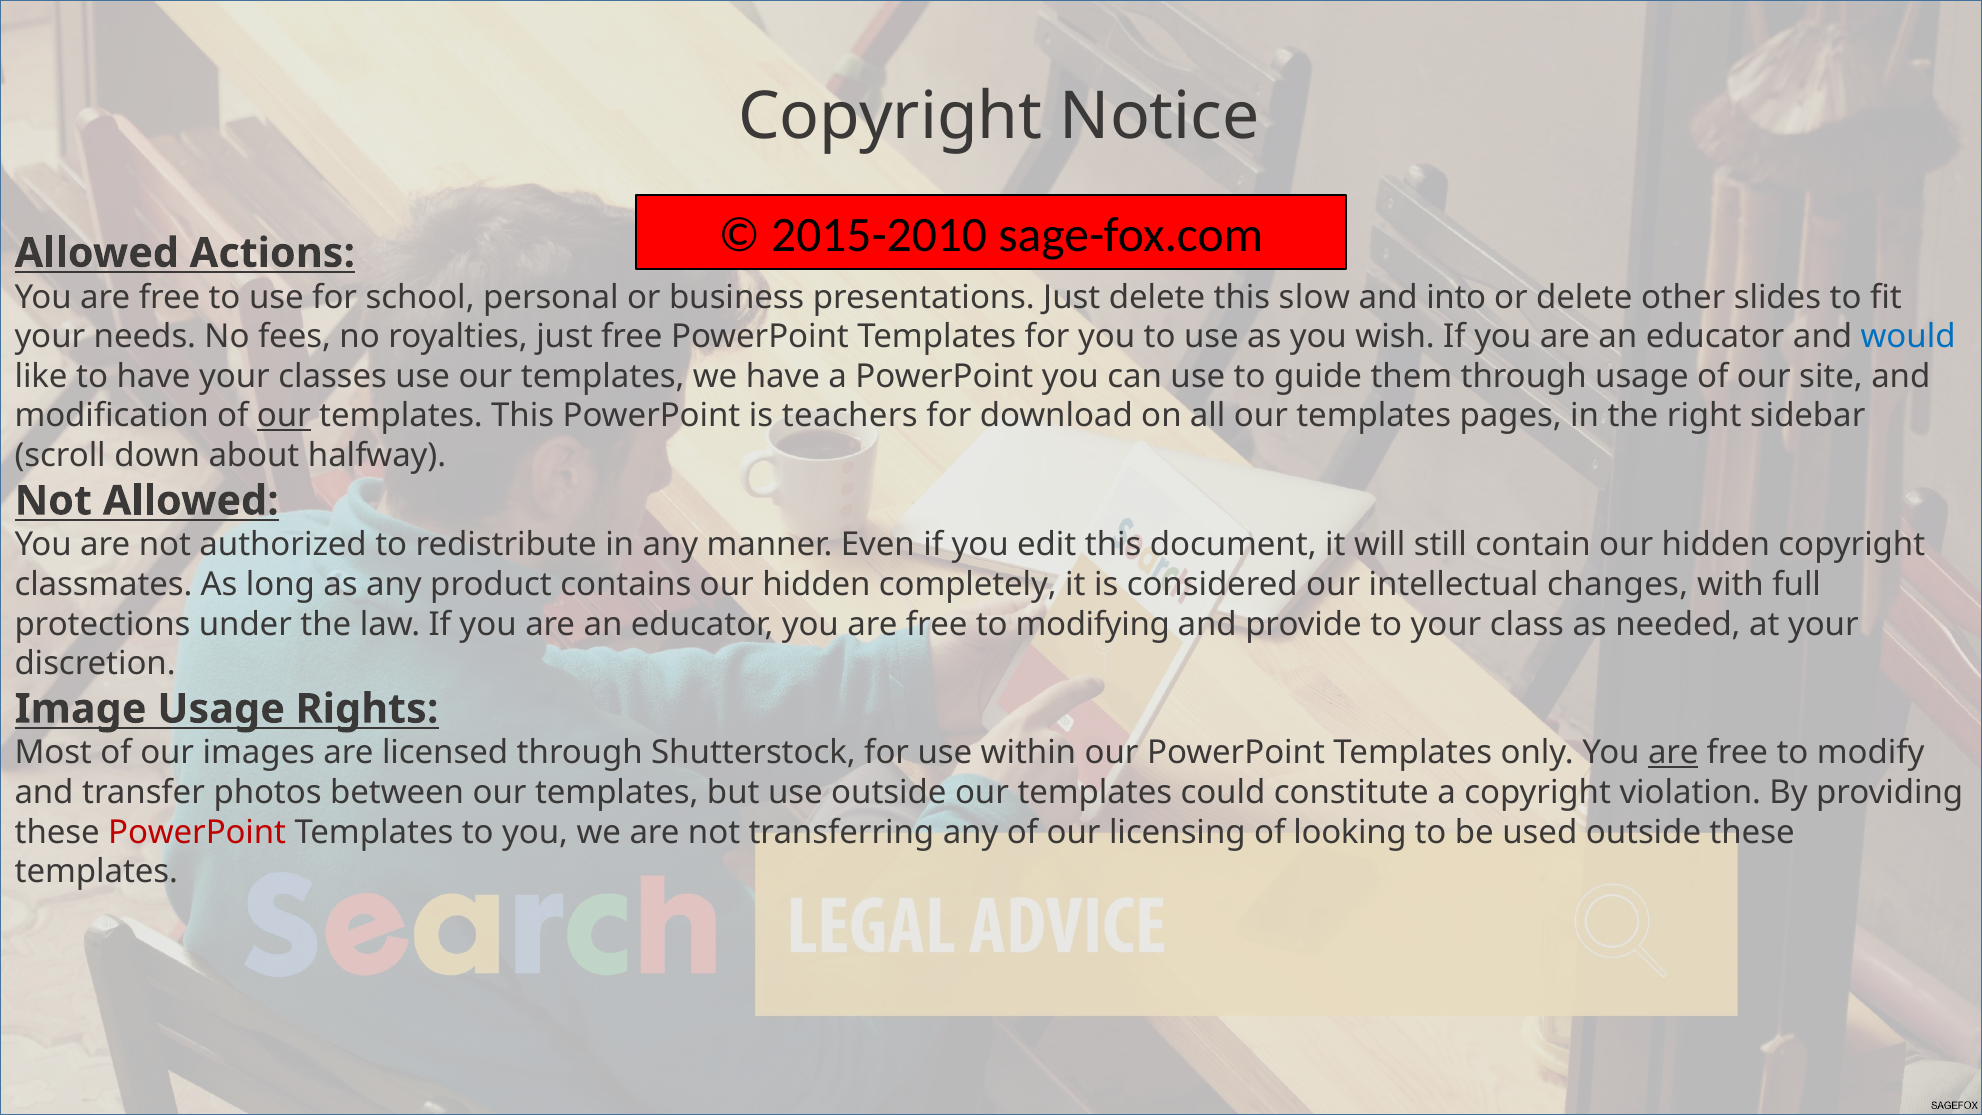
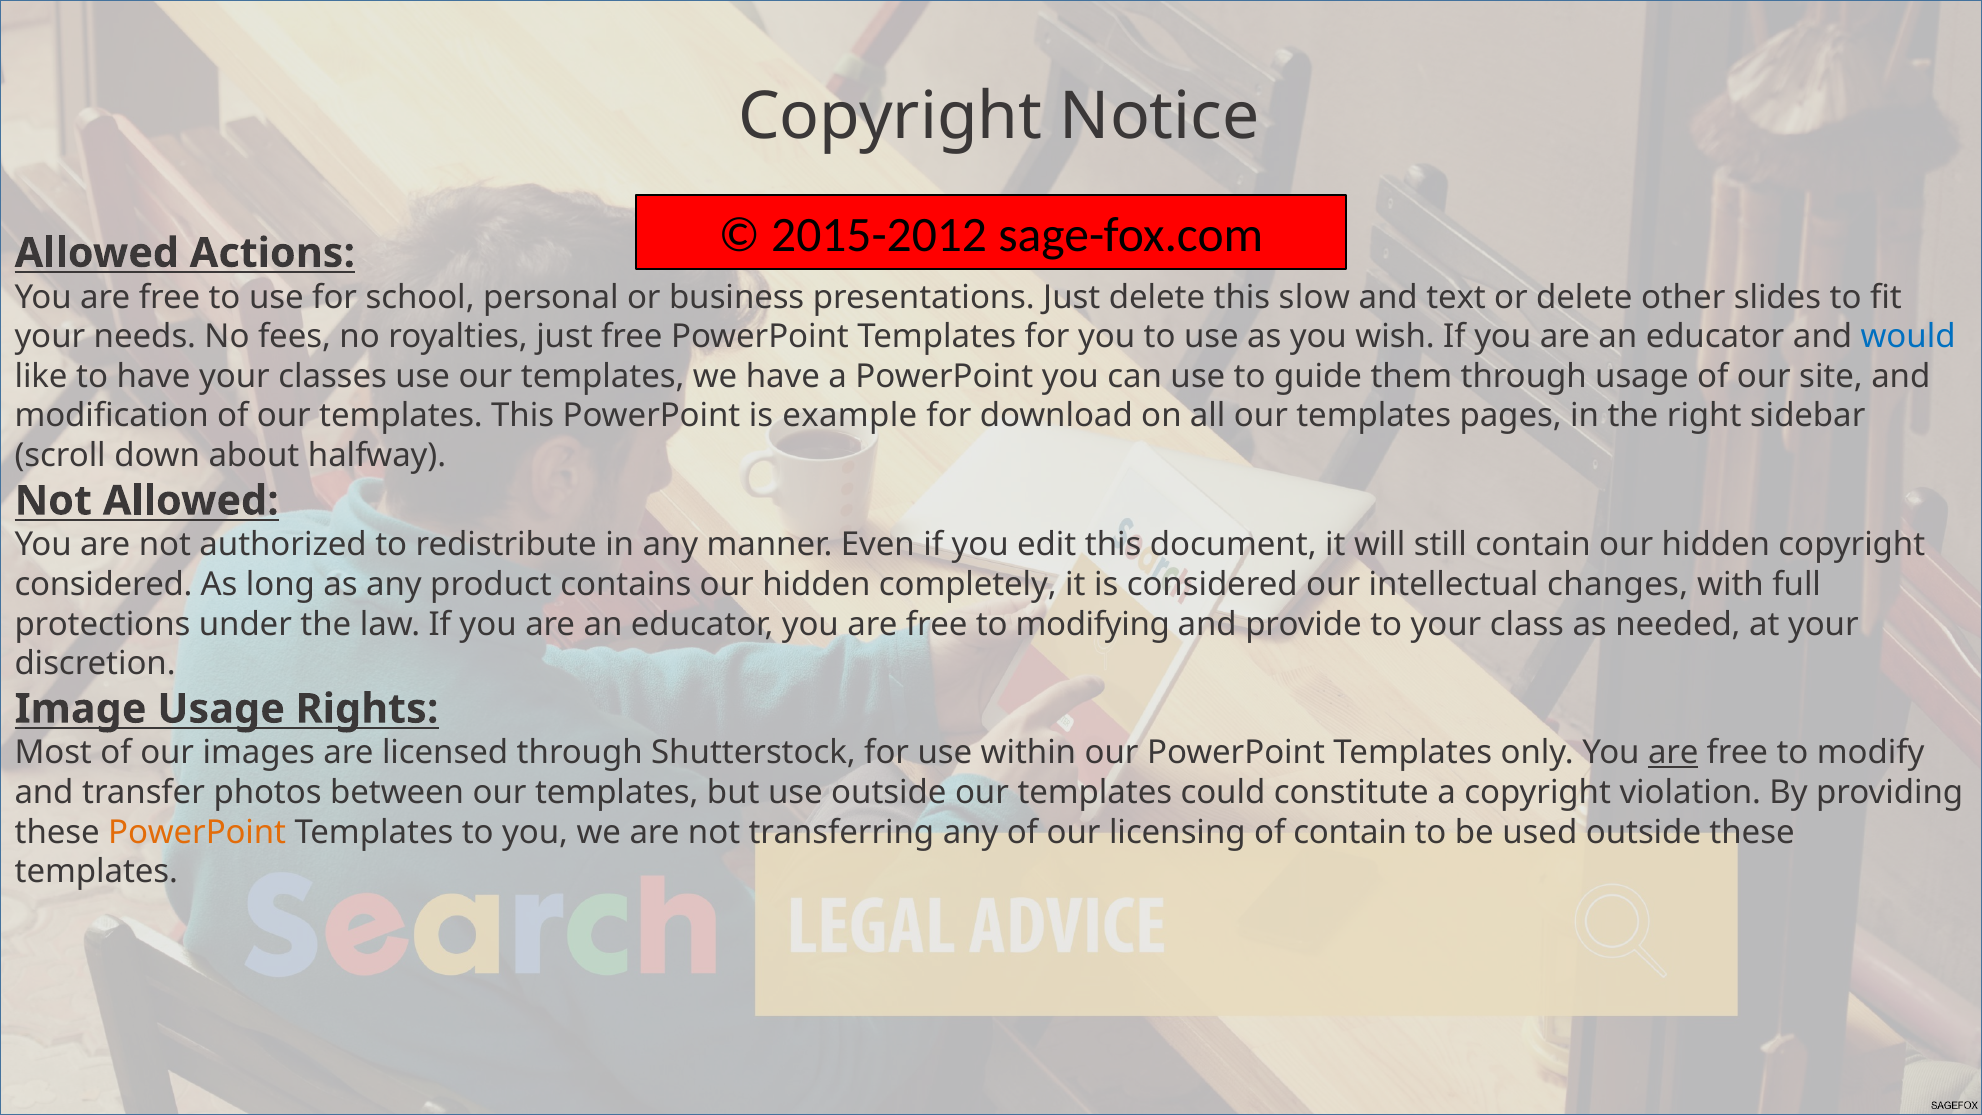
2015-2010: 2015-2010 -> 2015-2012
into: into -> text
our at (284, 416) underline: present -> none
teachers: teachers -> example
classmates at (104, 584): classmates -> considered
PowerPoint at (197, 832) colour: red -> orange
of looking: looking -> contain
